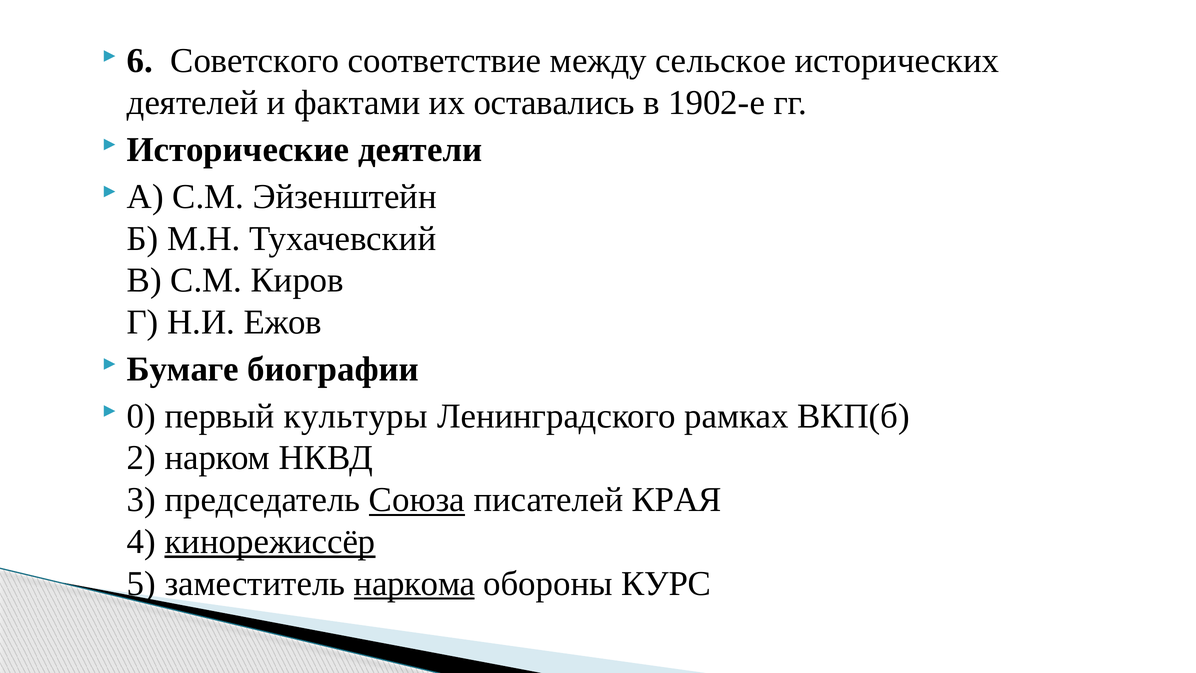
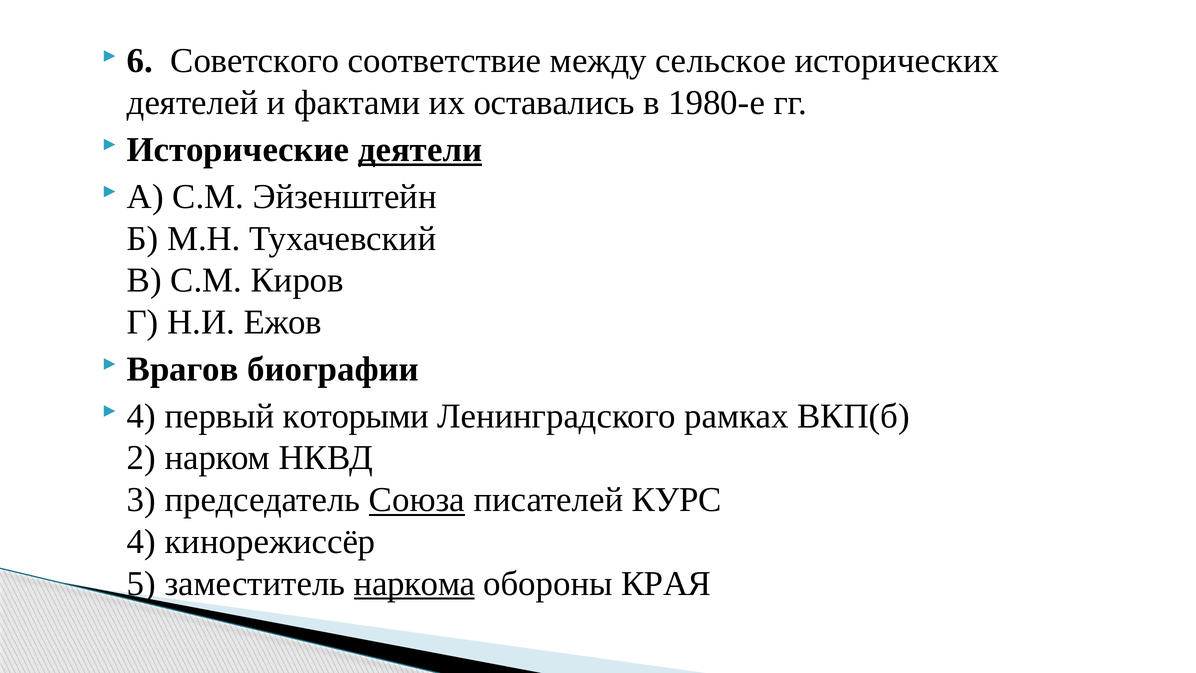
1902-е: 1902-е -> 1980-е
деятели underline: none -> present
Бумаге: Бумаге -> Врагов
0 at (141, 416): 0 -> 4
культуры: культуры -> которыми
КРАЯ: КРАЯ -> КУРС
кинорежиссёр underline: present -> none
КУРС: КУРС -> КРАЯ
